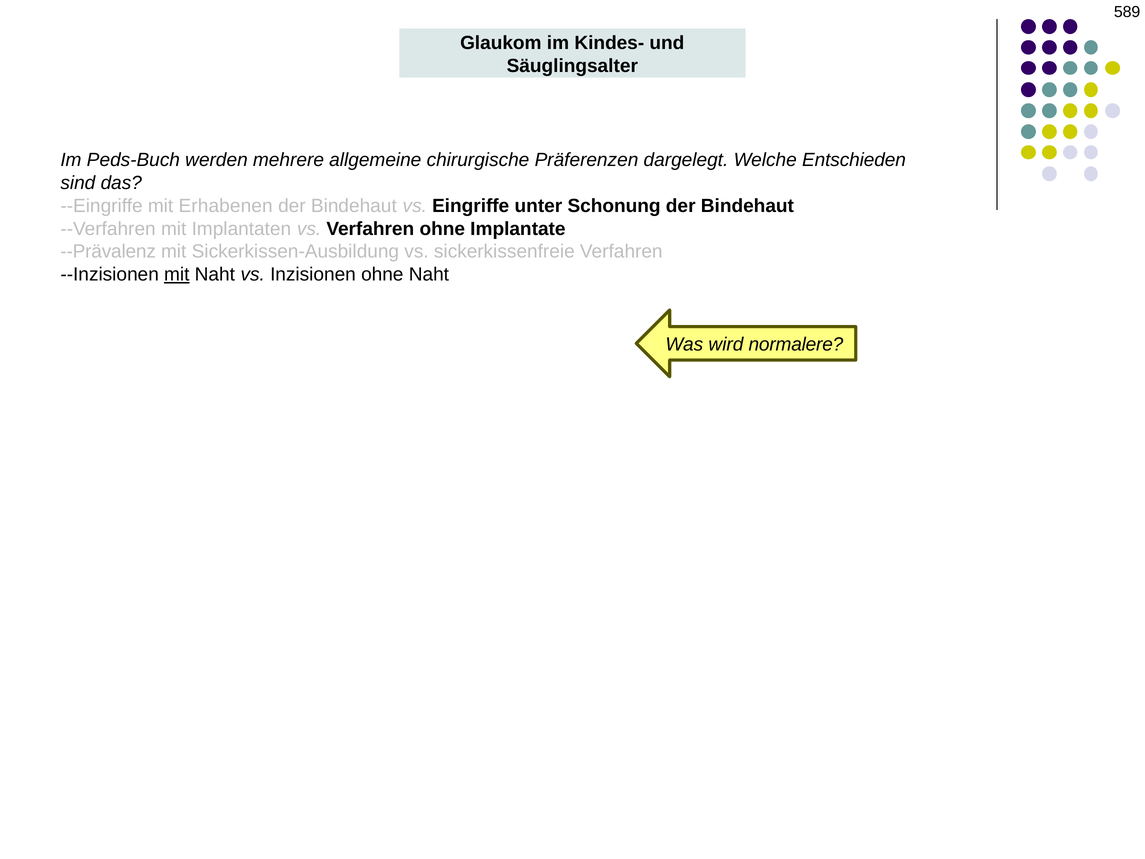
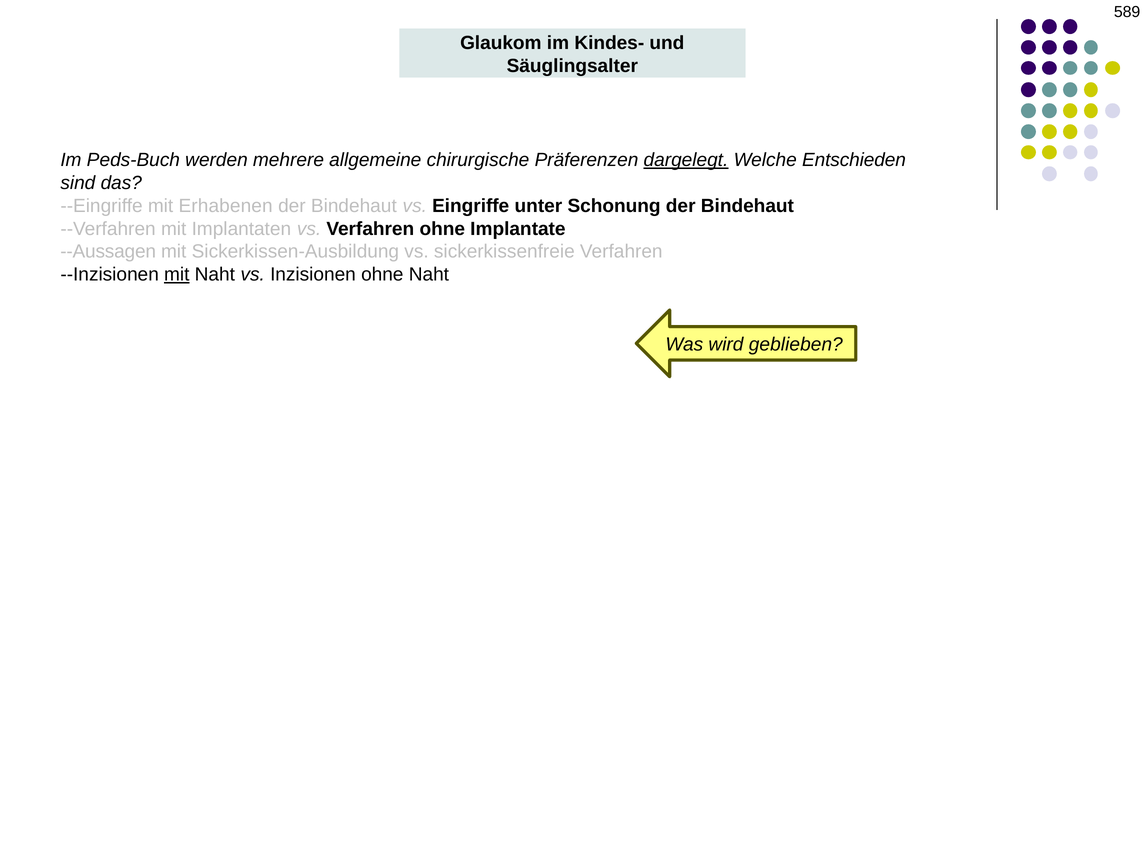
dargelegt underline: none -> present
--Prävalenz: --Prävalenz -> --Aussagen
normalere: normalere -> geblieben
